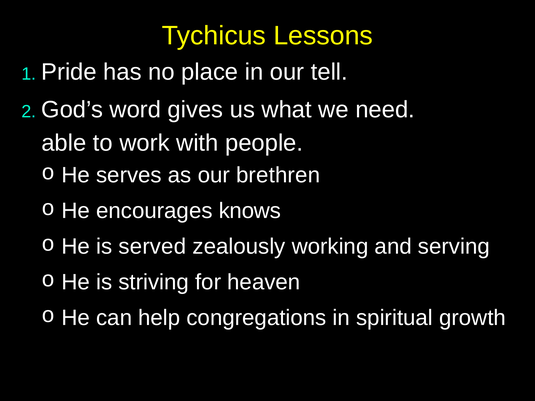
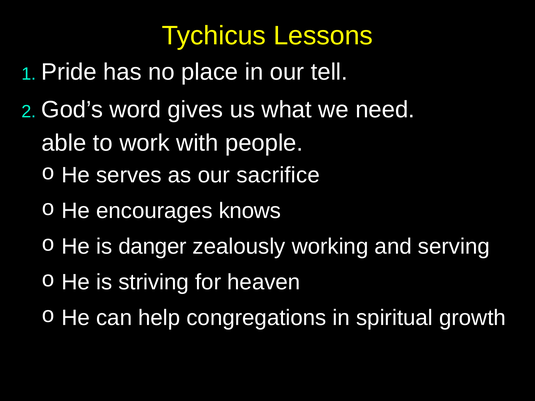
brethren: brethren -> sacrifice
served: served -> danger
